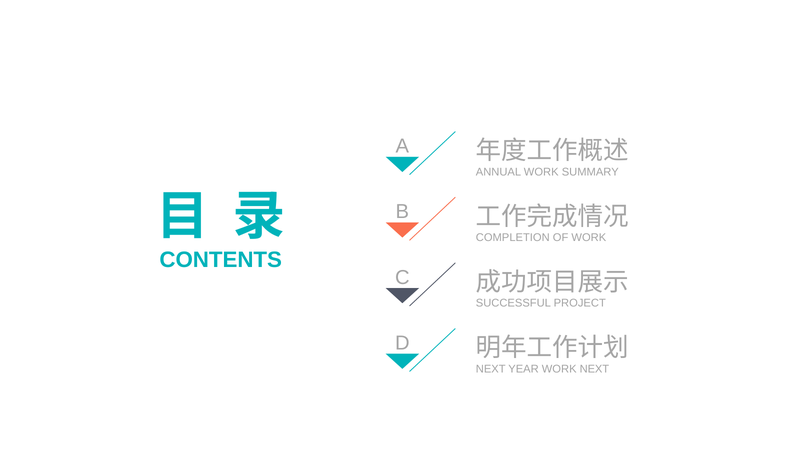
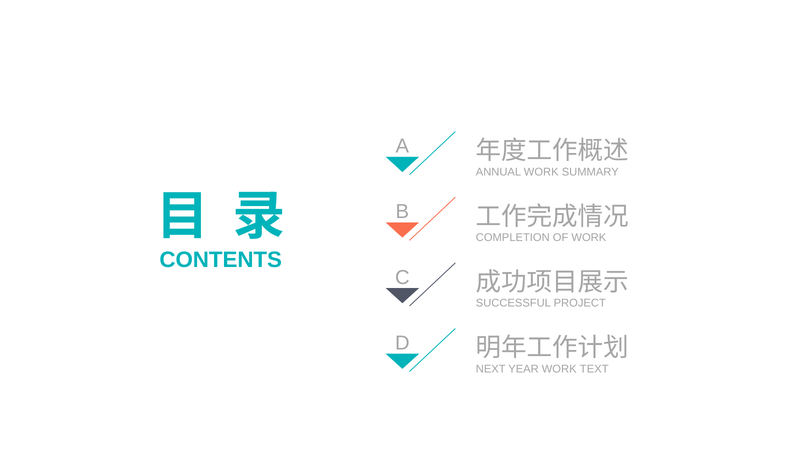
WORK NEXT: NEXT -> TEXT
